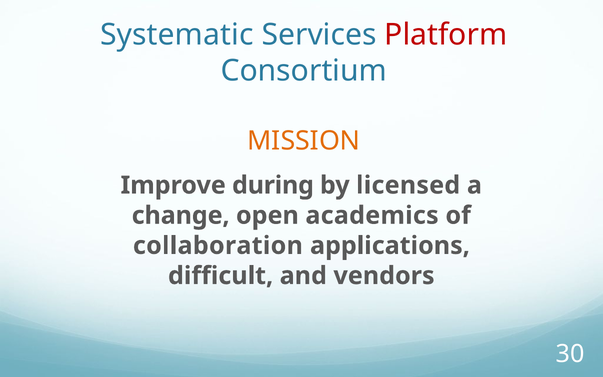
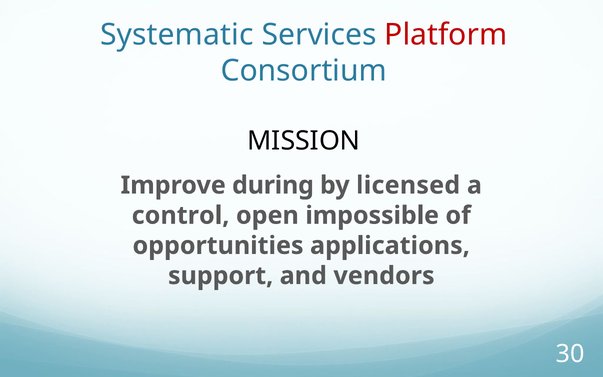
MISSION colour: orange -> black
change: change -> control
academics: academics -> impossible
collaboration: collaboration -> opportunities
difficult: difficult -> support
